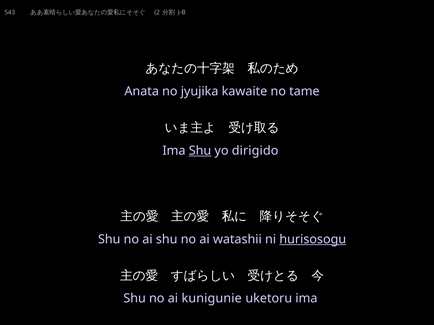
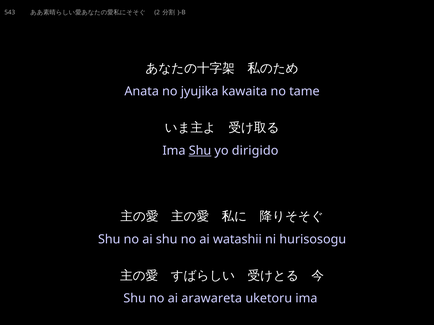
kawaite: kawaite -> kawaita
hurisosogu underline: present -> none
kunigunie: kunigunie -> arawareta
